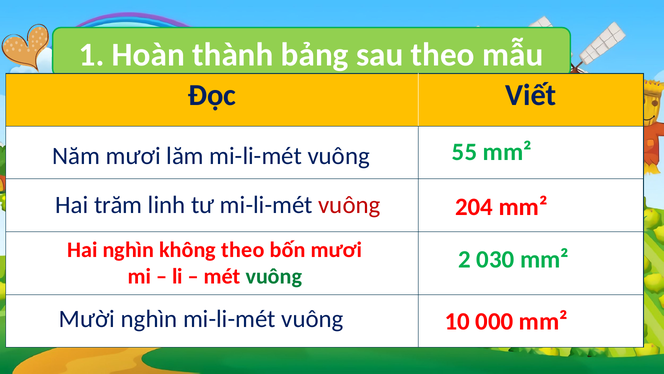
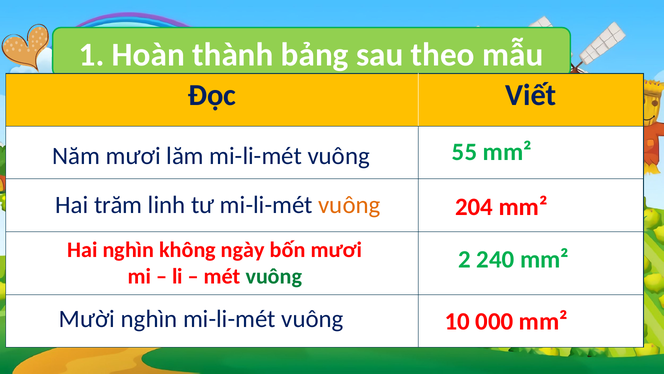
vuông at (349, 205) colour: red -> orange
không theo: theo -> ngày
030: 030 -> 240
